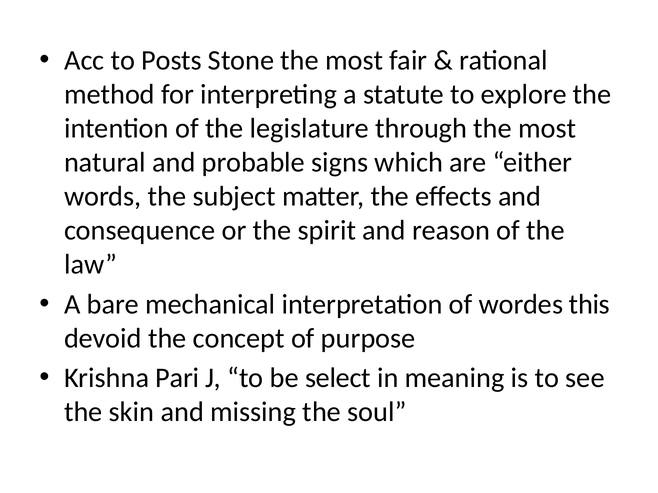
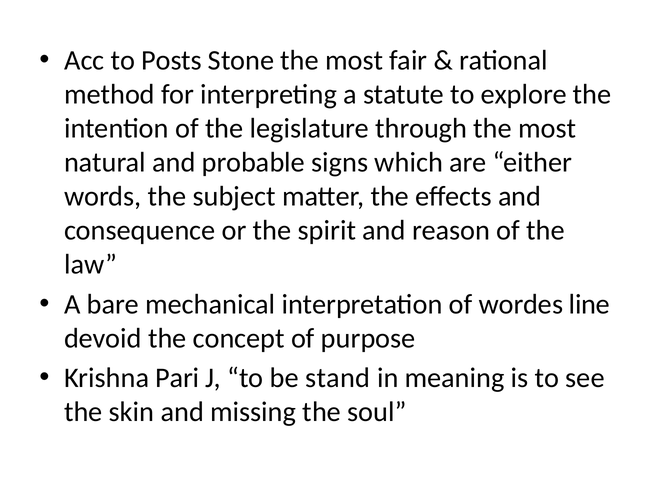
this: this -> line
select: select -> stand
